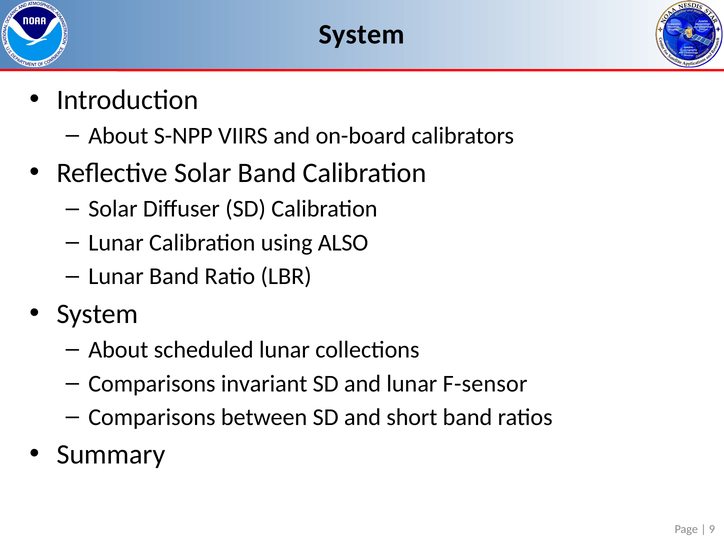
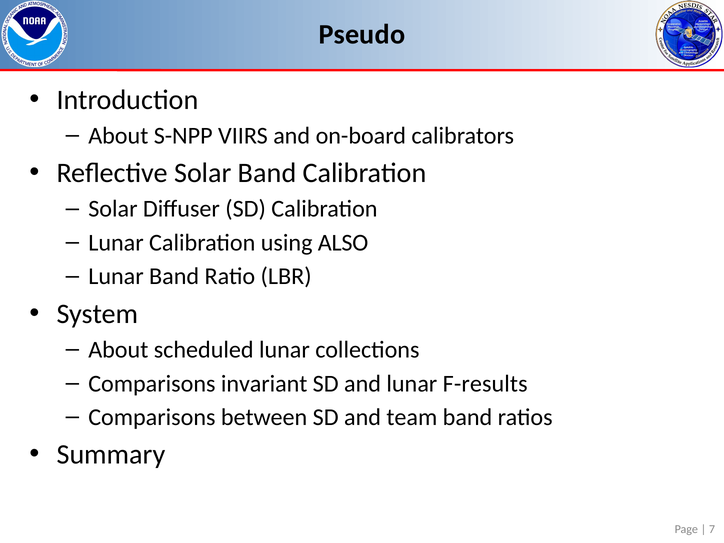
System at (362, 35): System -> Pseudo
F-sensor: F-sensor -> F-results
short: short -> team
9: 9 -> 7
